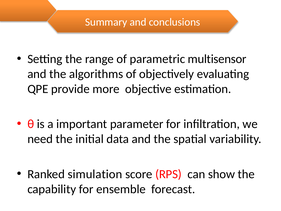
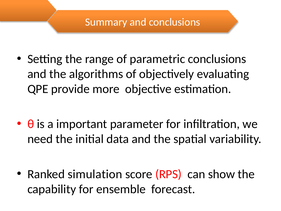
parametric multisensor: multisensor -> conclusions
